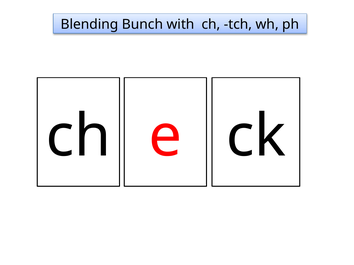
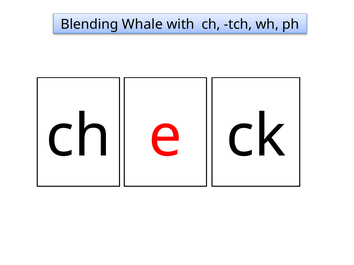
Bunch: Bunch -> Whale
